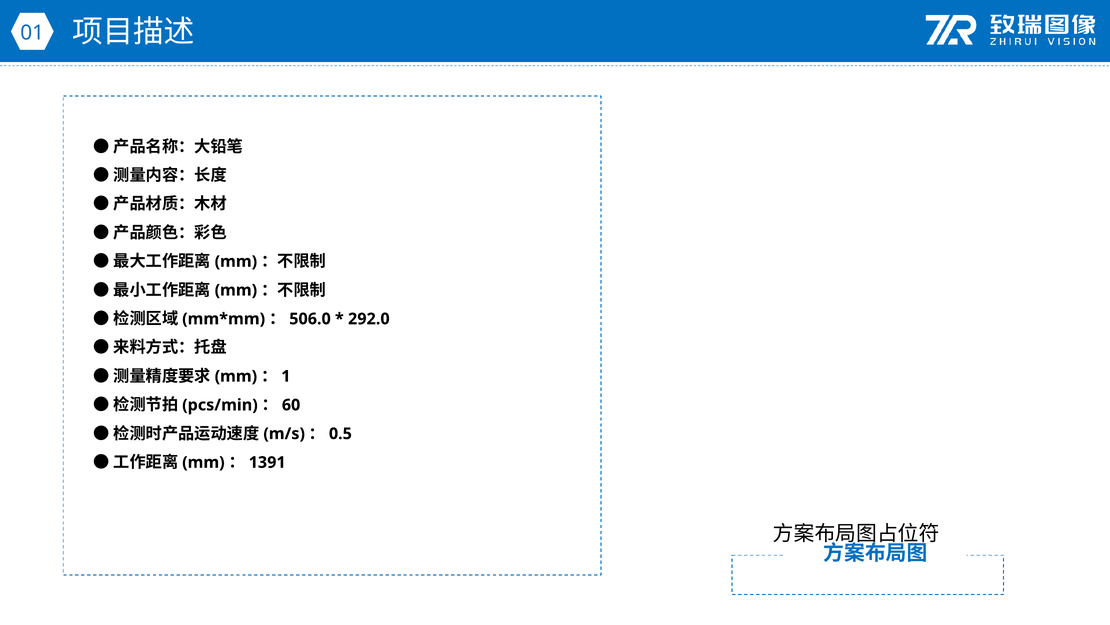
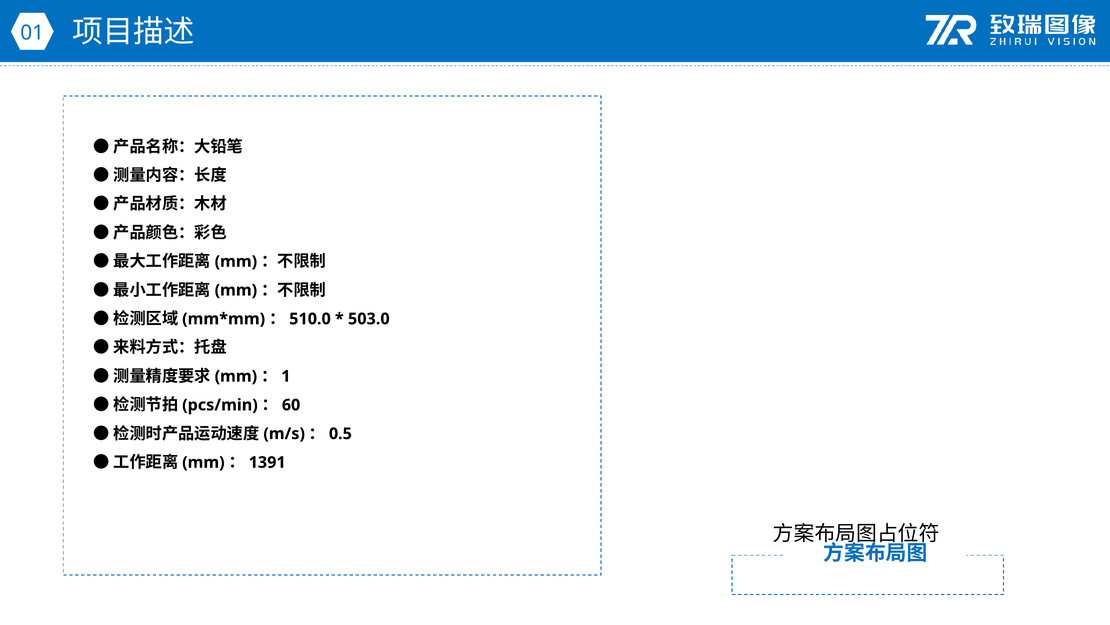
506.0: 506.0 -> 510.0
292.0: 292.0 -> 503.0
